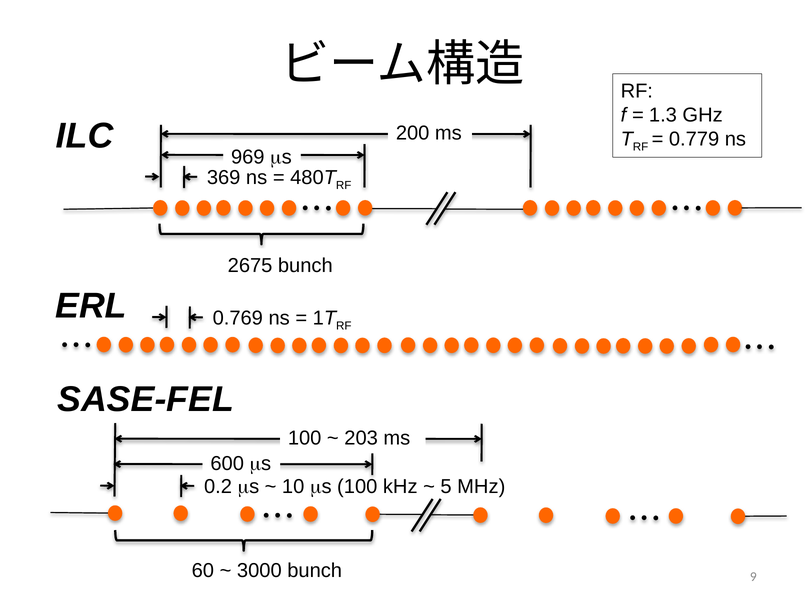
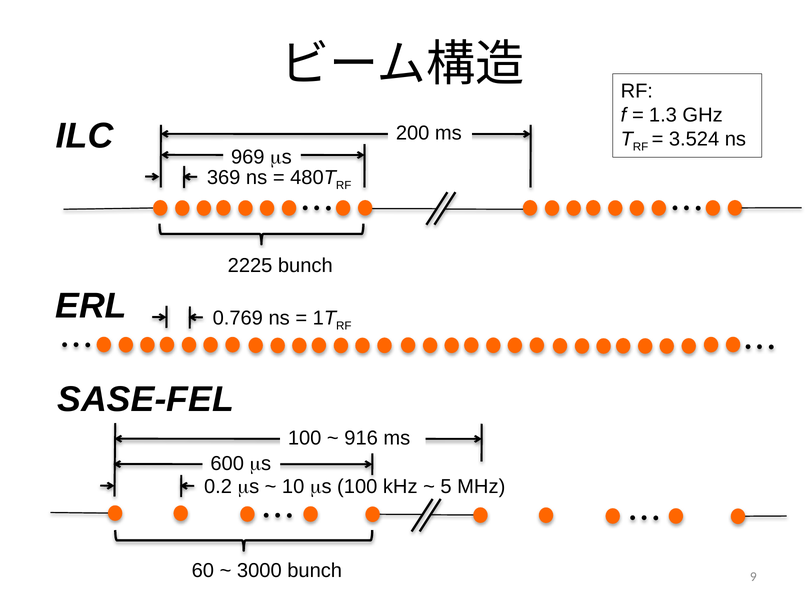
0.779: 0.779 -> 3.524
2675: 2675 -> 2225
203: 203 -> 916
